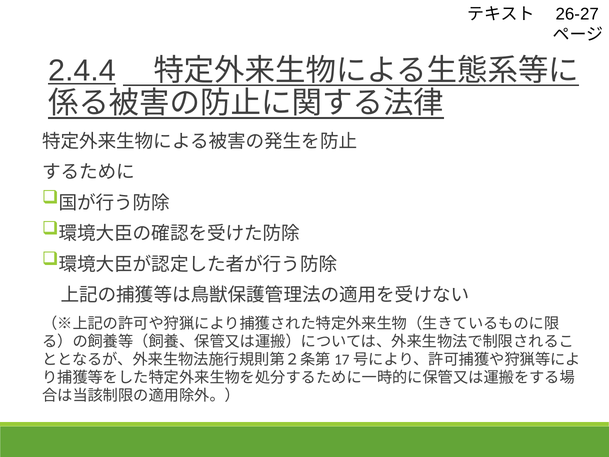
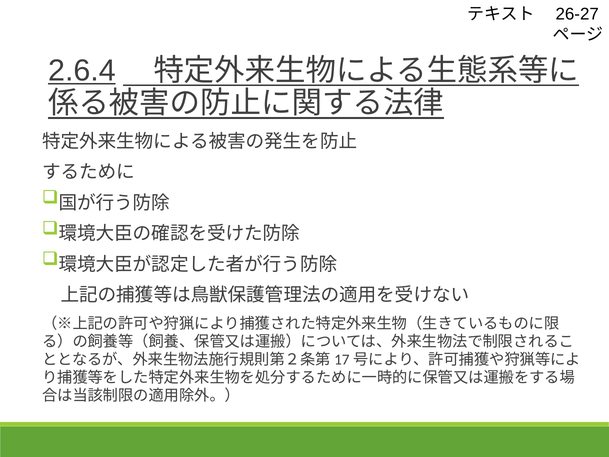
2.4.4: 2.4.4 -> 2.6.4
